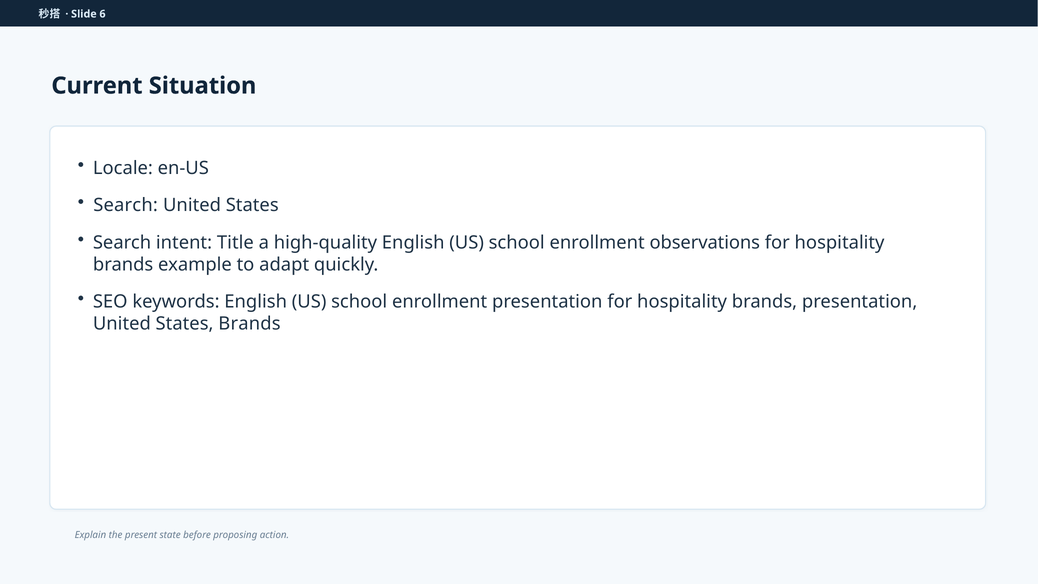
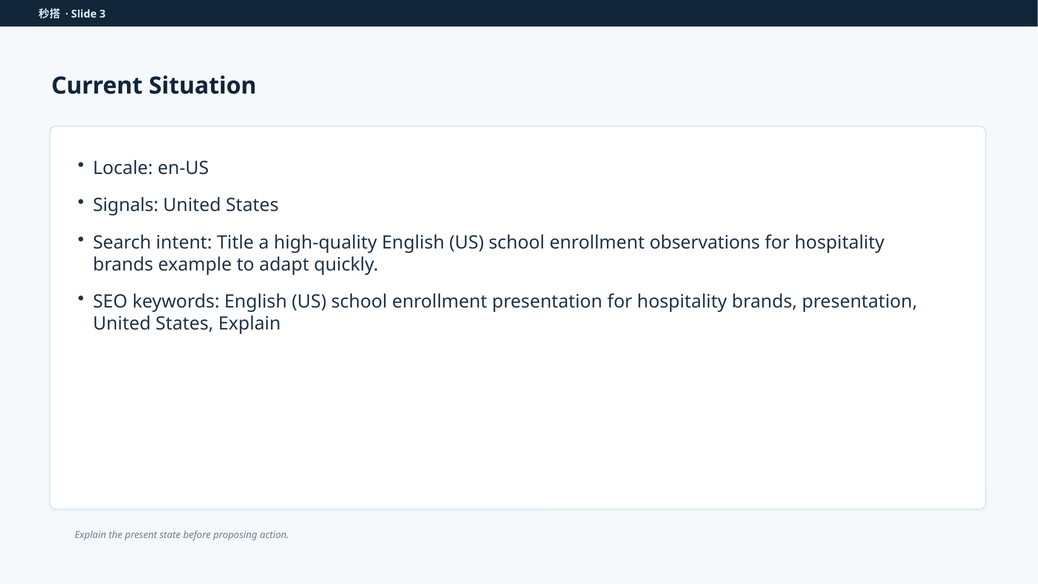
6: 6 -> 3
Search at (126, 205): Search -> Signals
States Brands: Brands -> Explain
